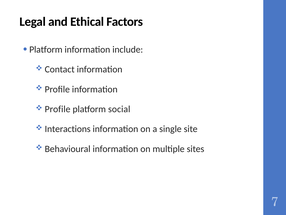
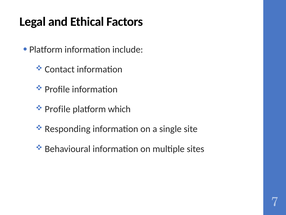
social: social -> which
Interactions: Interactions -> Responding
